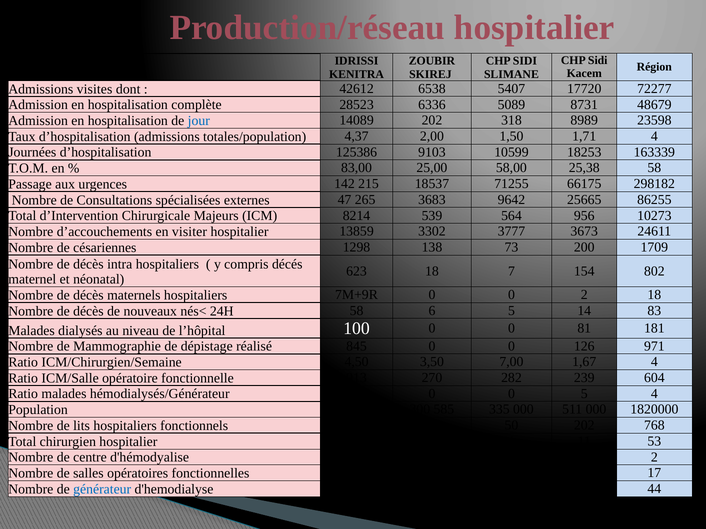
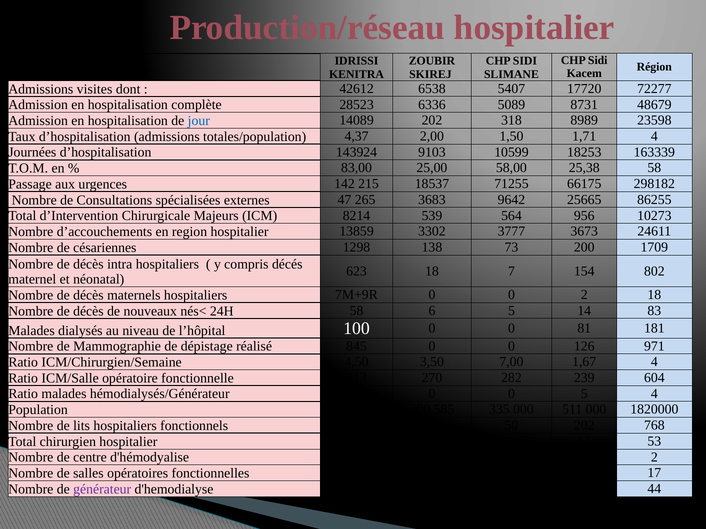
125386: 125386 -> 143924
visiter: visiter -> region
générateur colour: blue -> purple
